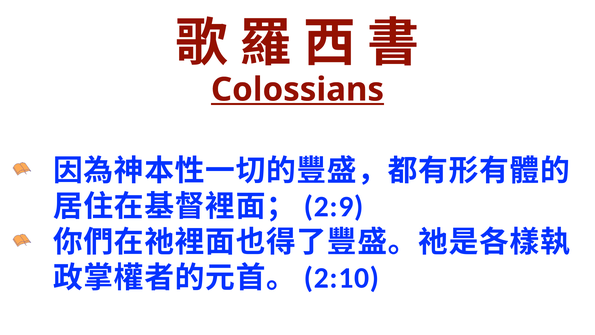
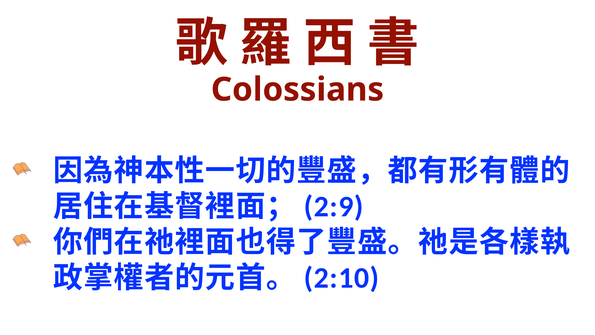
Colossians underline: present -> none
